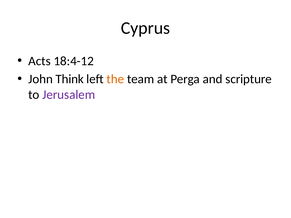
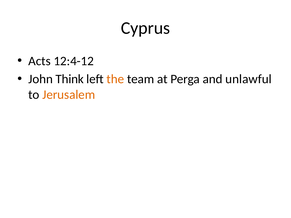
18:4-12: 18:4-12 -> 12:4-12
scripture: scripture -> unlawful
Jerusalem colour: purple -> orange
